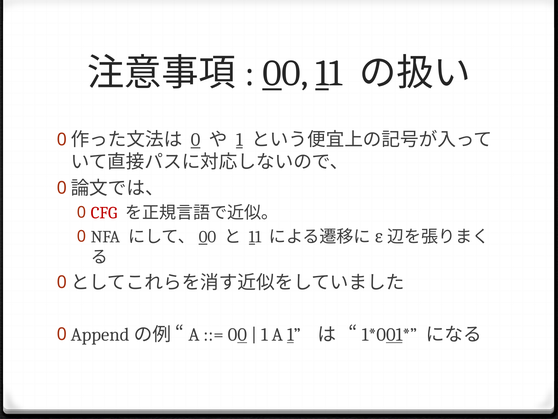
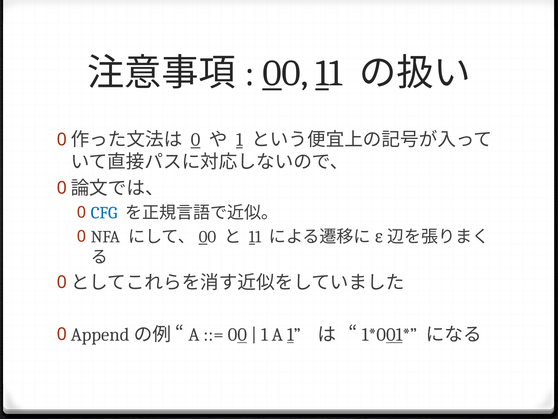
CFG colour: red -> blue
